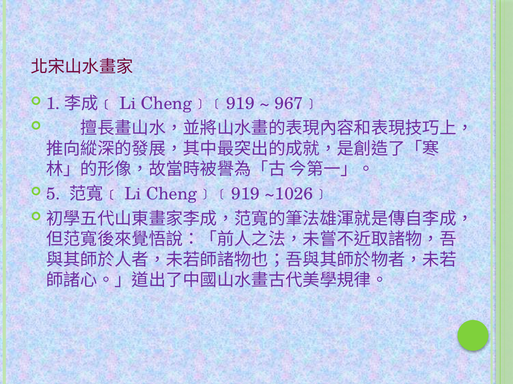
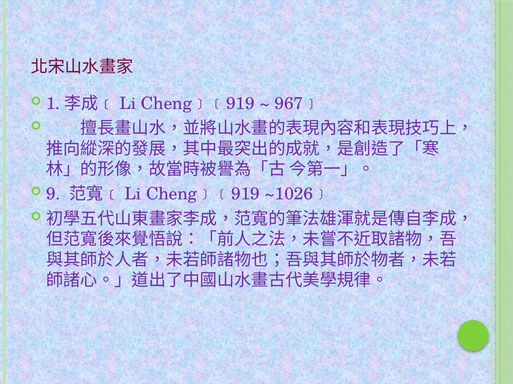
5: 5 -> 9
